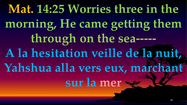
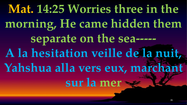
getting: getting -> hidden
through: through -> separate
mer colour: pink -> light green
